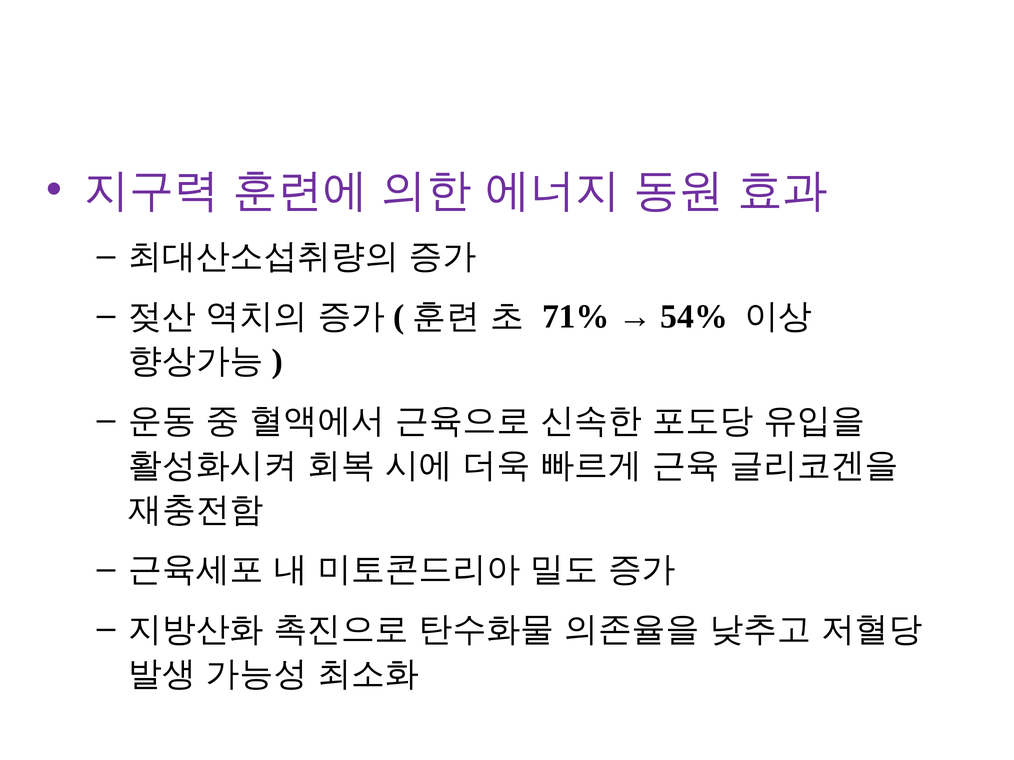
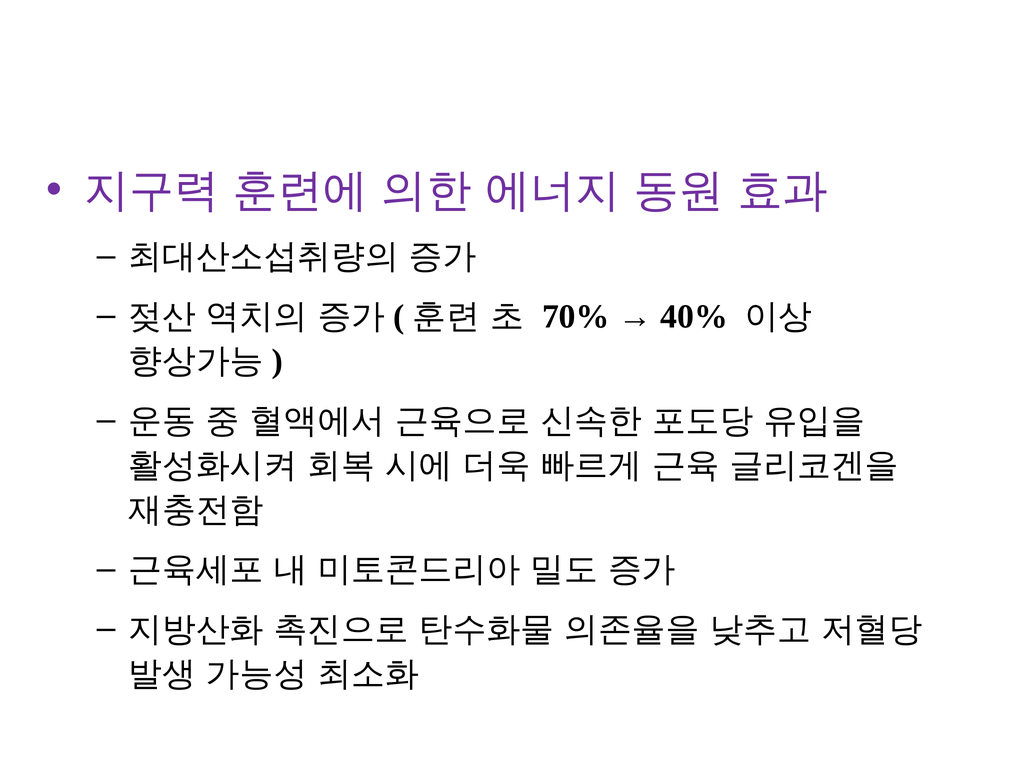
71%: 71% -> 70%
54%: 54% -> 40%
